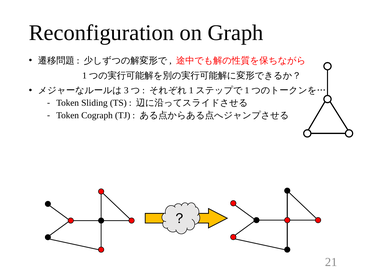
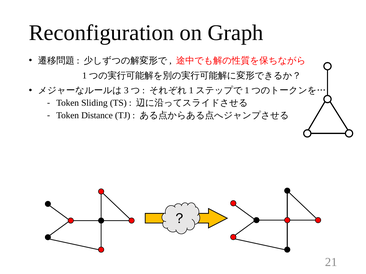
Cograph: Cograph -> Distance
